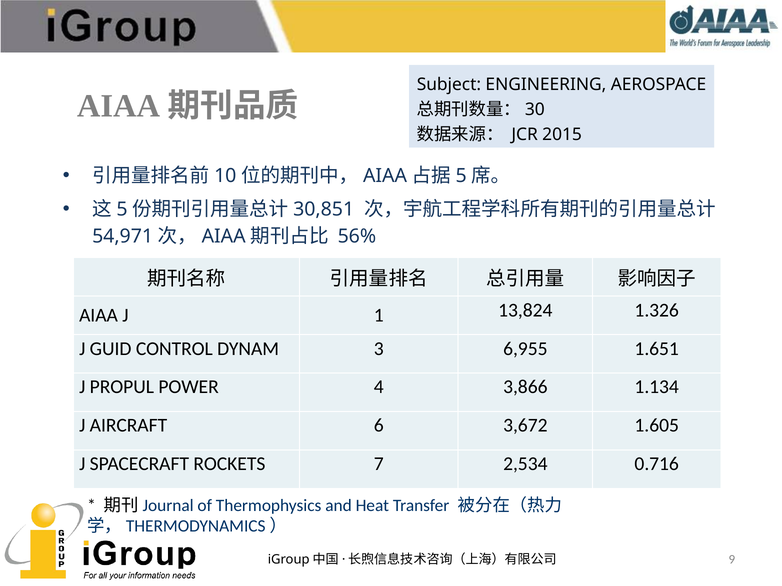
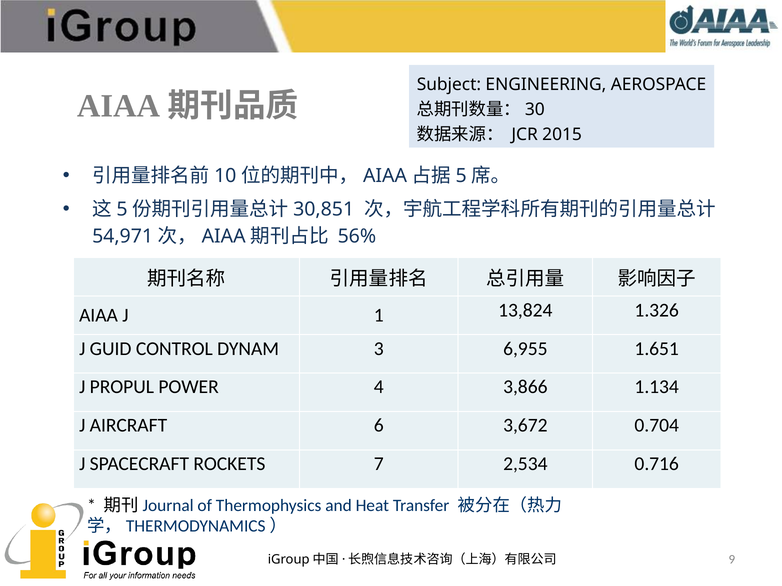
1.605: 1.605 -> 0.704
